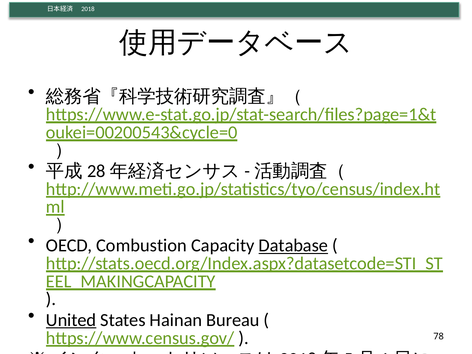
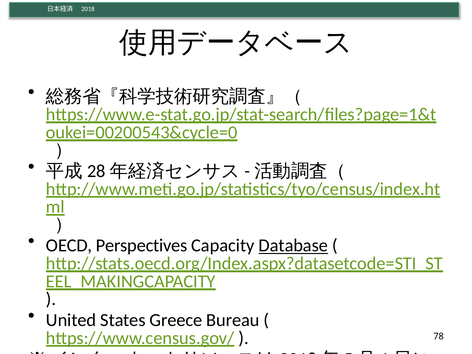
Combustion: Combustion -> Perspectives
United underline: present -> none
Hainan: Hainan -> Greece
